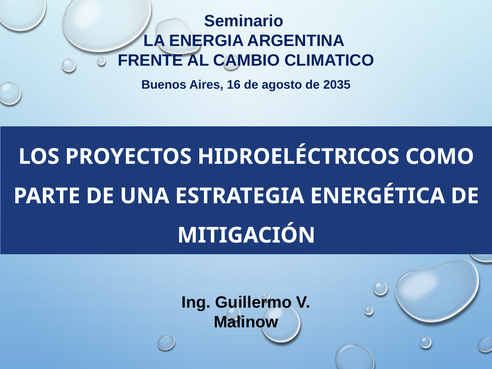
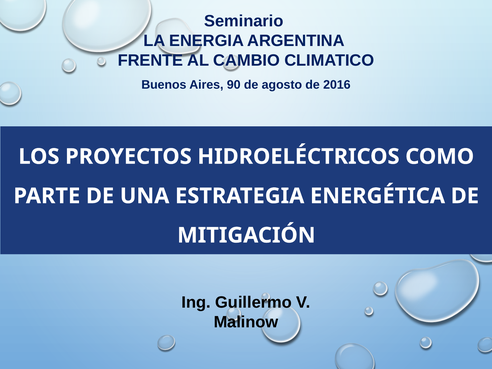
16: 16 -> 90
2035: 2035 -> 2016
